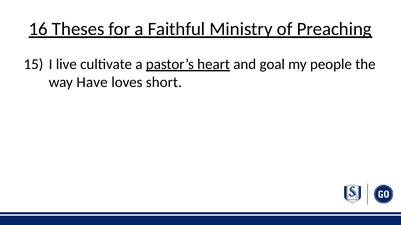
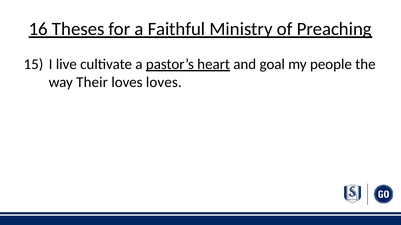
Have: Have -> Their
loves short: short -> loves
